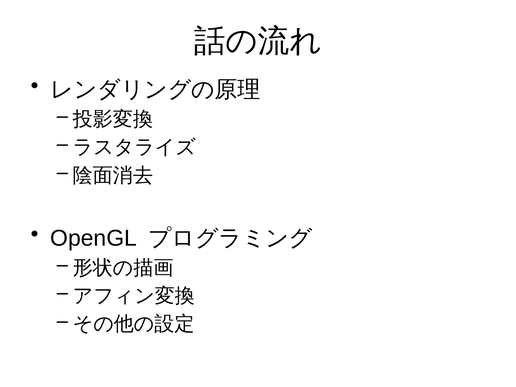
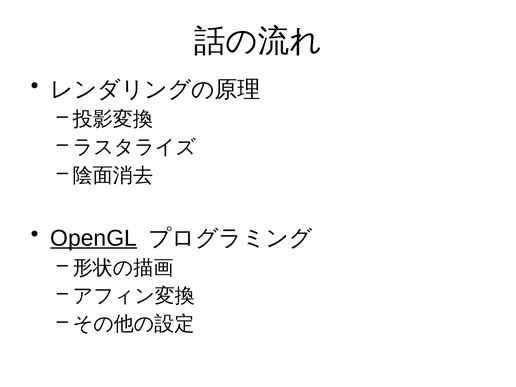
OpenGL underline: none -> present
